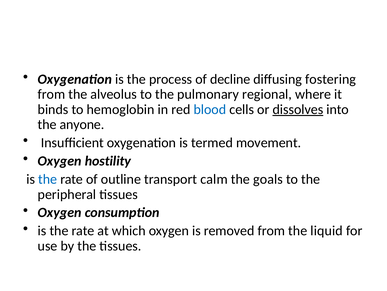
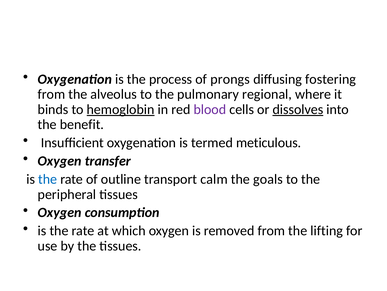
decline: decline -> prongs
hemoglobin underline: none -> present
blood colour: blue -> purple
anyone: anyone -> benefit
movement: movement -> meticulous
hostility: hostility -> transfer
liquid: liquid -> lifting
